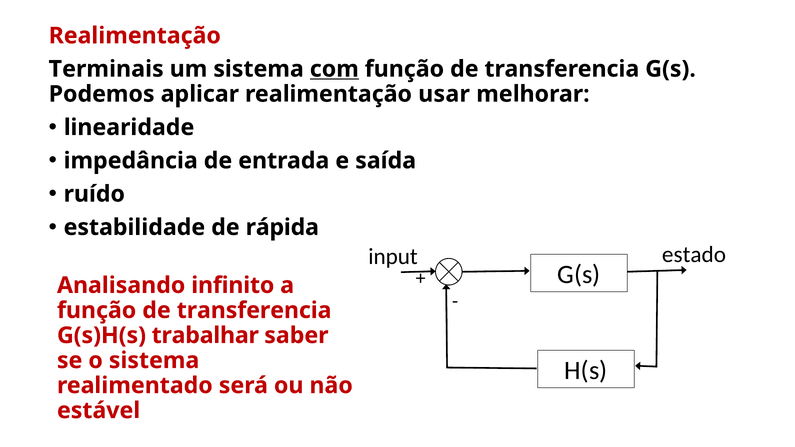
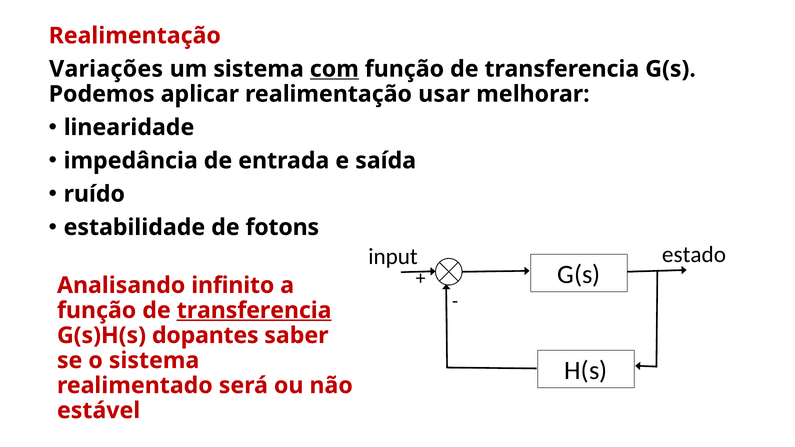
Terminais: Terminais -> Variações
rápida: rápida -> fotons
transferencia at (254, 310) underline: none -> present
trabalhar: trabalhar -> dopantes
